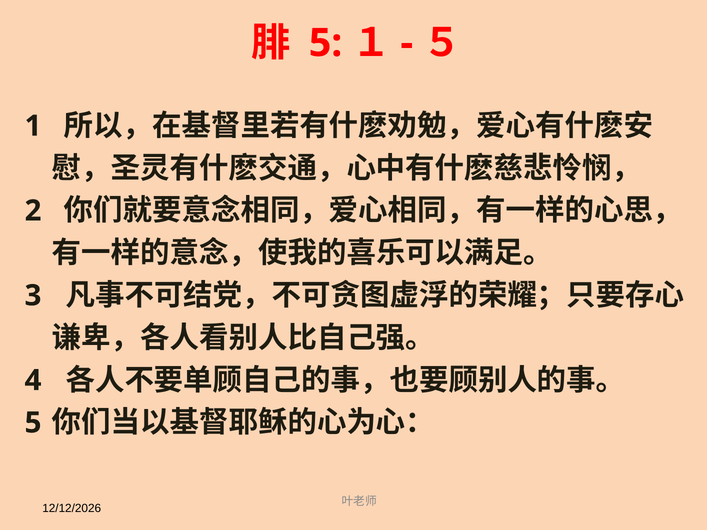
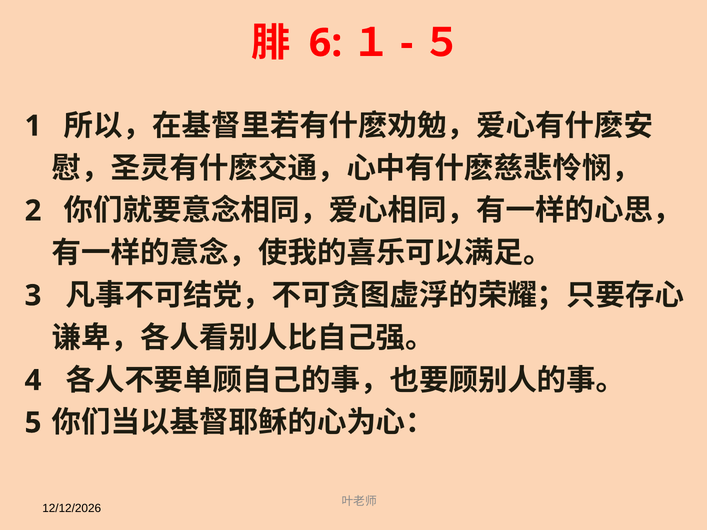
5 at (326, 43): 5 -> 6
